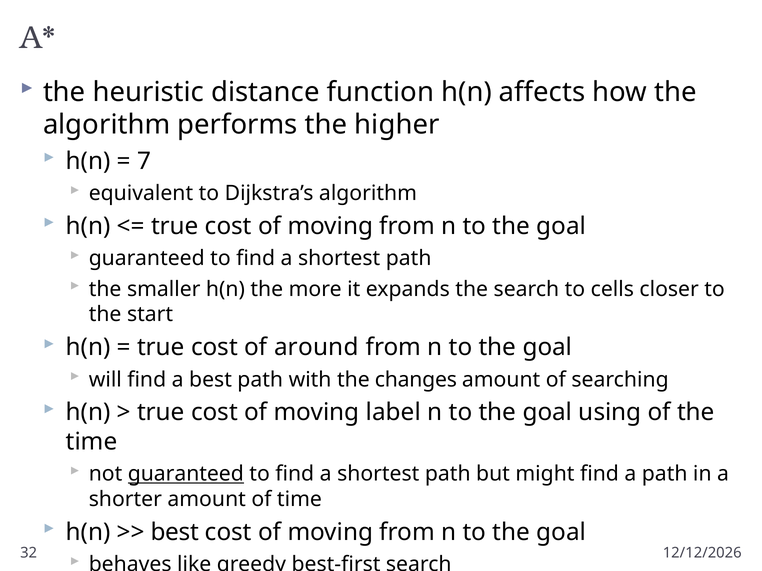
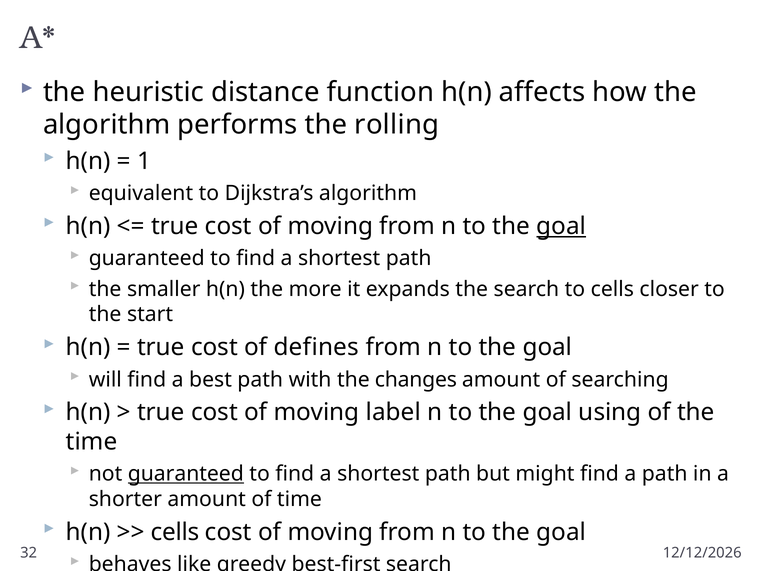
higher: higher -> rolling
7: 7 -> 1
goal at (561, 226) underline: none -> present
around: around -> defines
best at (175, 533): best -> cells
